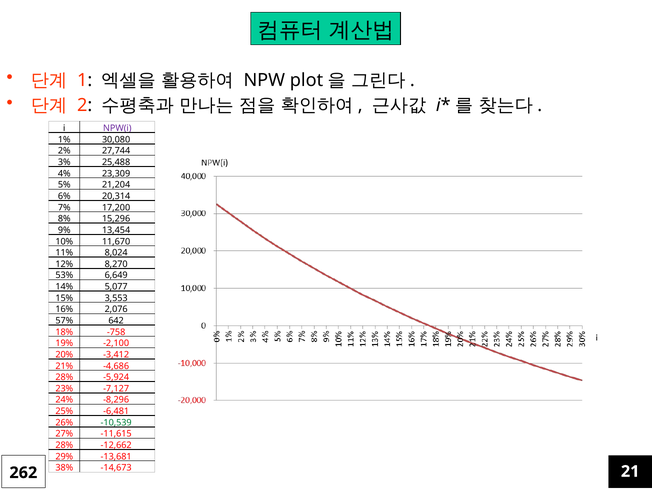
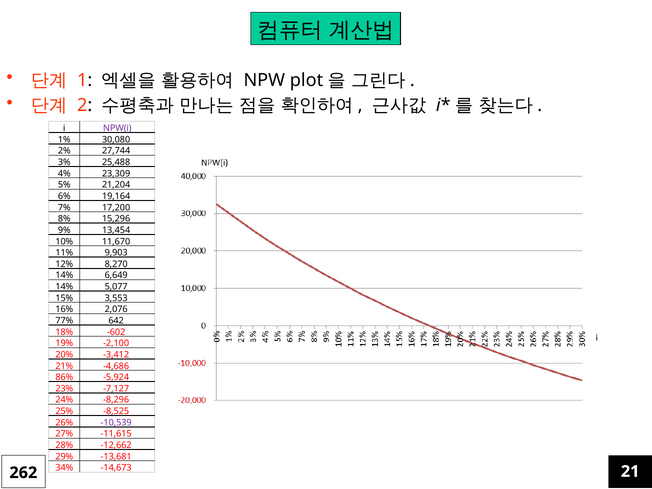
20,314: 20,314 -> 19,164
8,024: 8,024 -> 9,903
53% at (64, 275): 53% -> 14%
57%: 57% -> 77%
-758: -758 -> -602
28% at (64, 377): 28% -> 86%
-6,481: -6,481 -> -8,525
-10,539 colour: green -> purple
38%: 38% -> 34%
